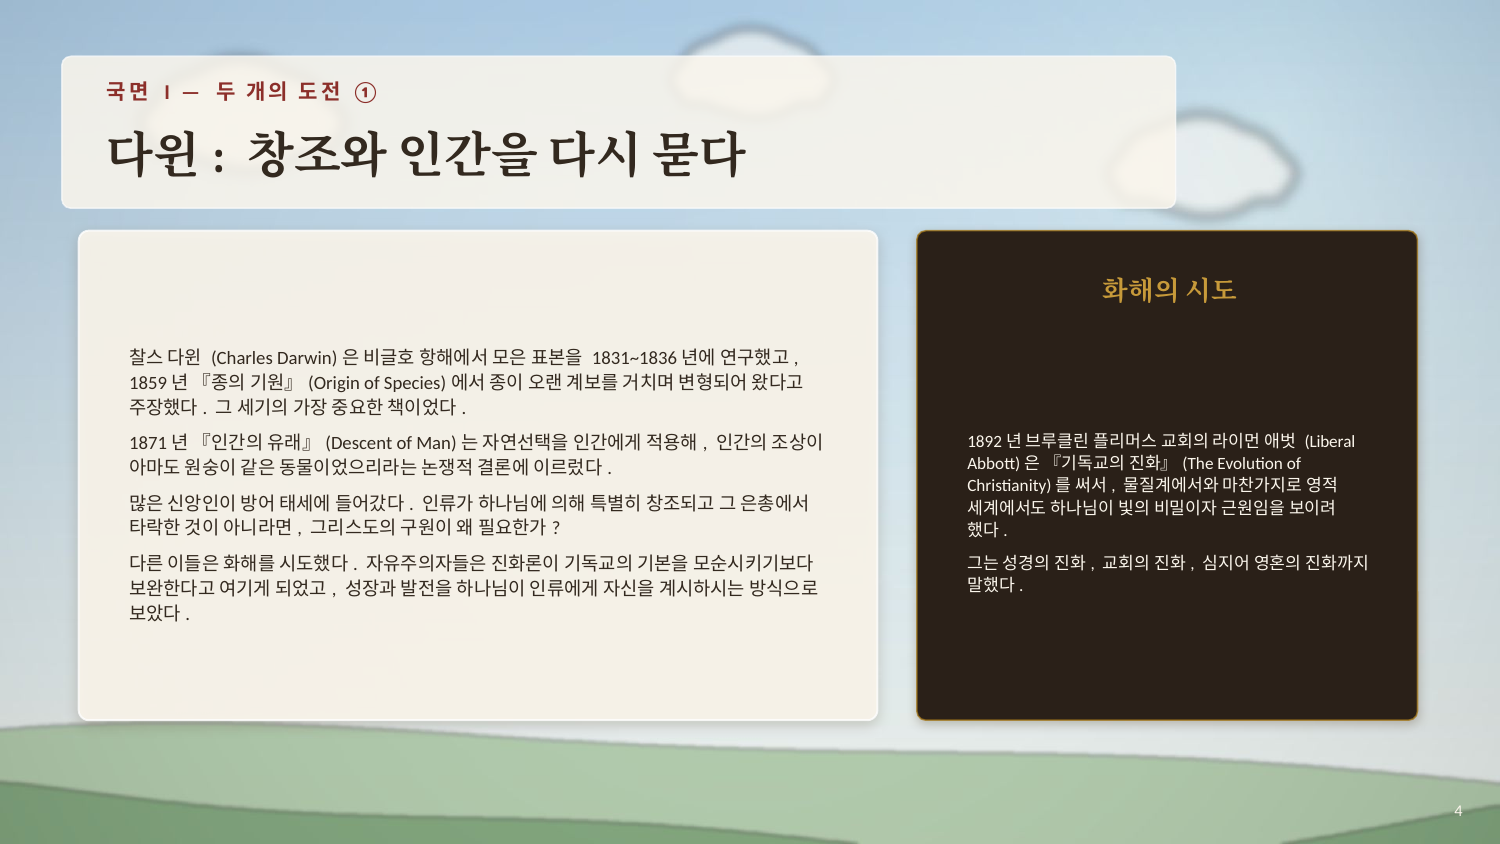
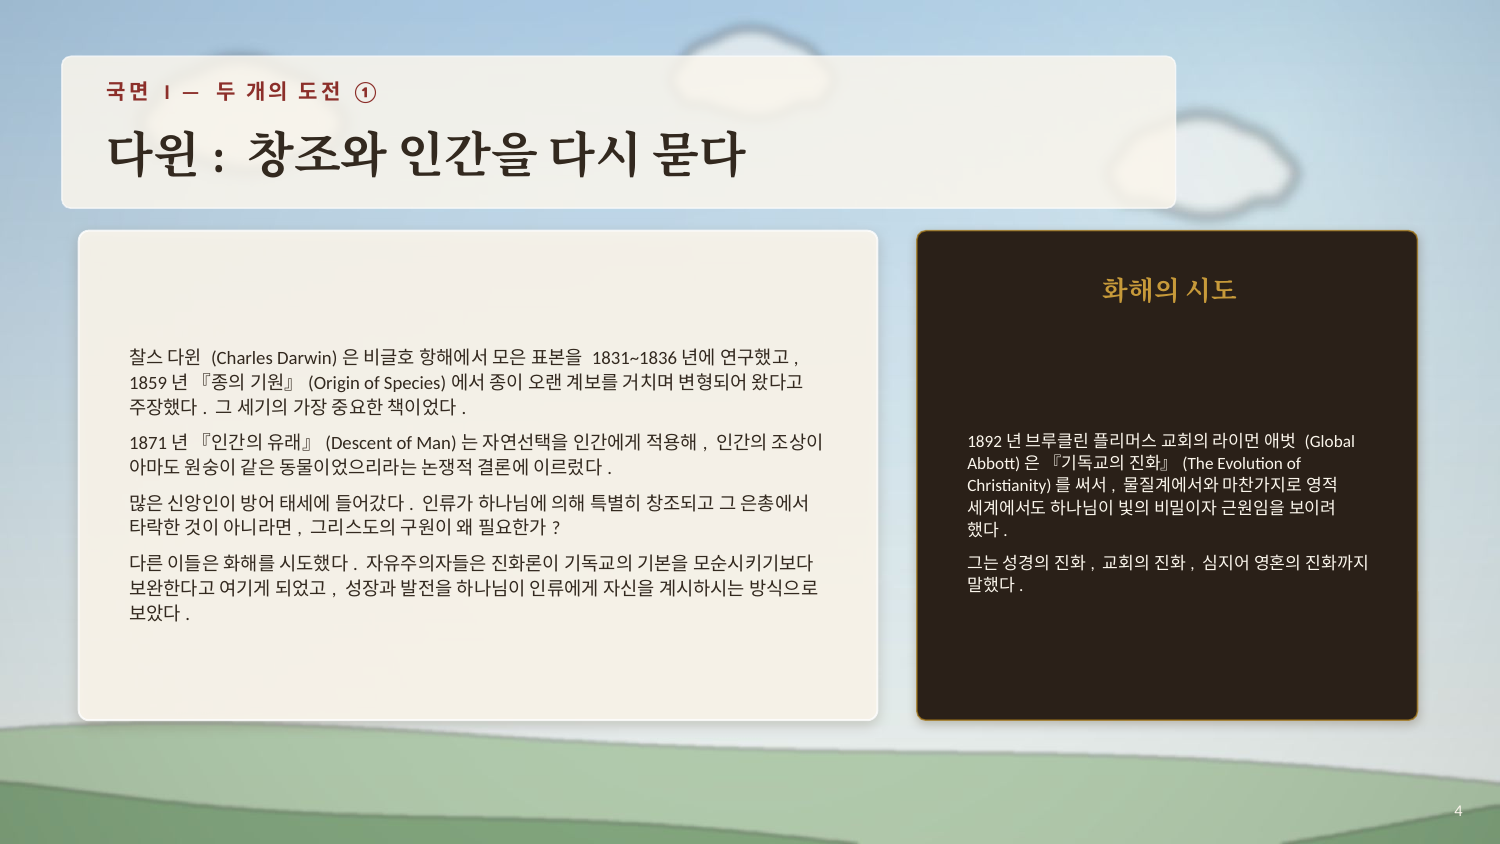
Liberal: Liberal -> Global
